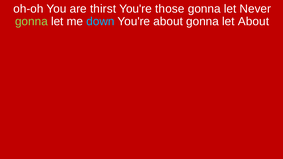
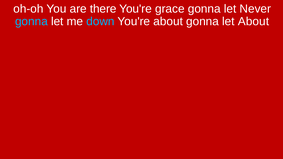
thirst: thirst -> there
those: those -> grace
gonna at (31, 22) colour: light green -> light blue
